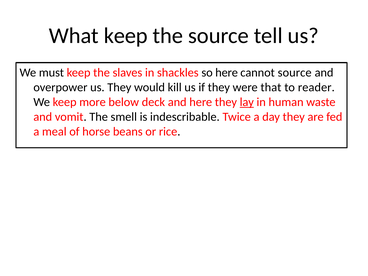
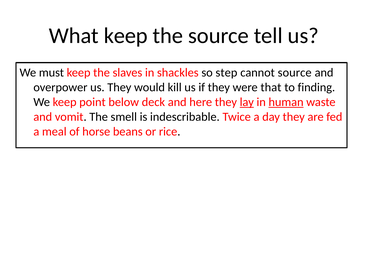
so here: here -> step
reader: reader -> finding
more: more -> point
human underline: none -> present
